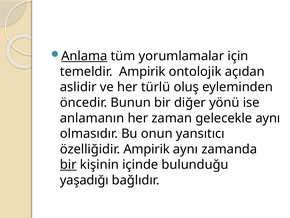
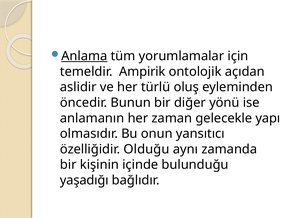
gelecekle aynı: aynı -> yapı
özelliğidir Ampirik: Ampirik -> Olduğu
bir at (68, 164) underline: present -> none
